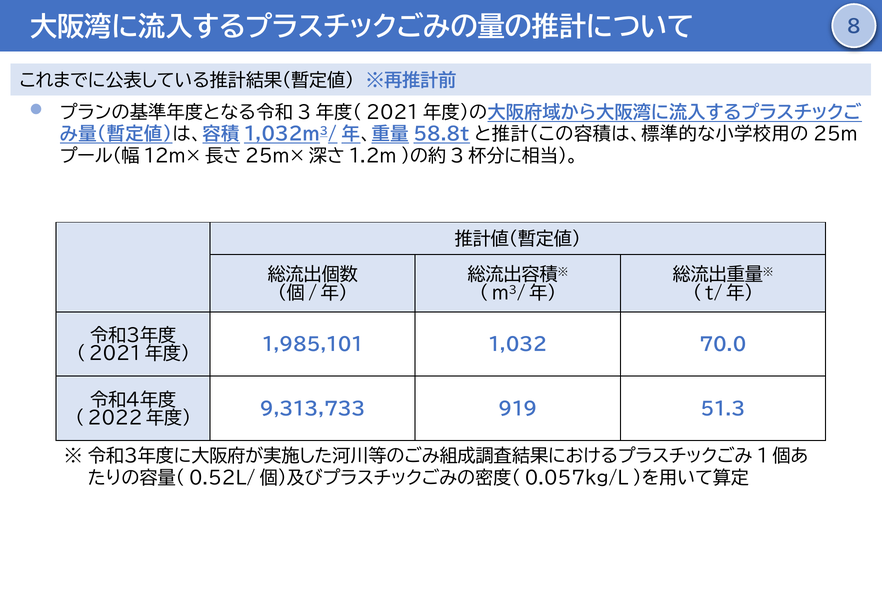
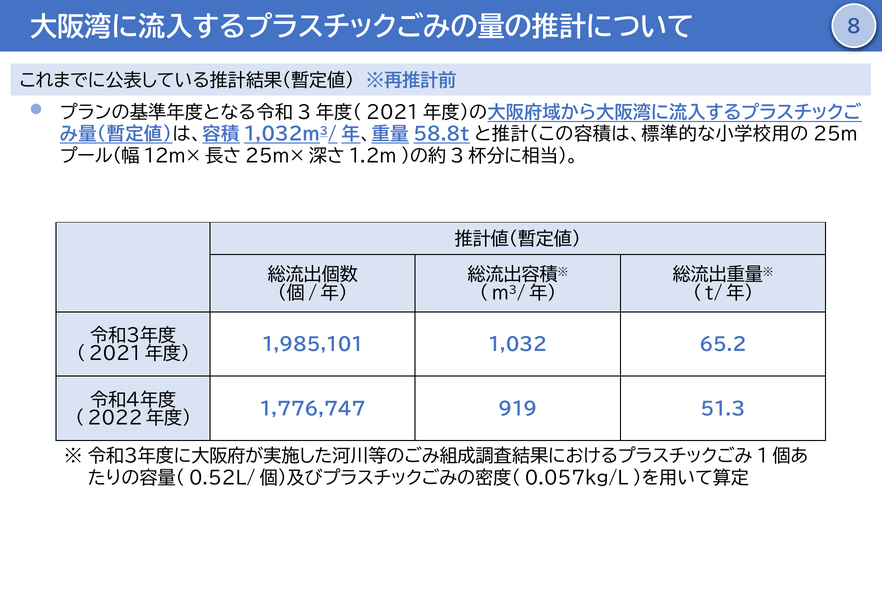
70.0: 70.0 -> 65.2
9,313,733: 9,313,733 -> 1,776,747
